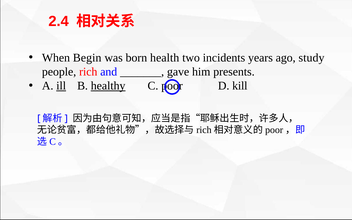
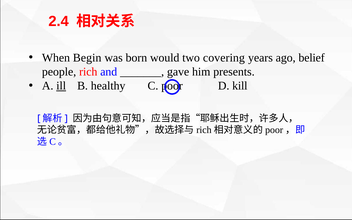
health: health -> would
incidents: incidents -> covering
study: study -> belief
healthy underline: present -> none
